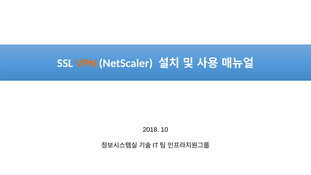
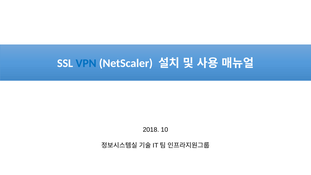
VPN colour: orange -> blue
